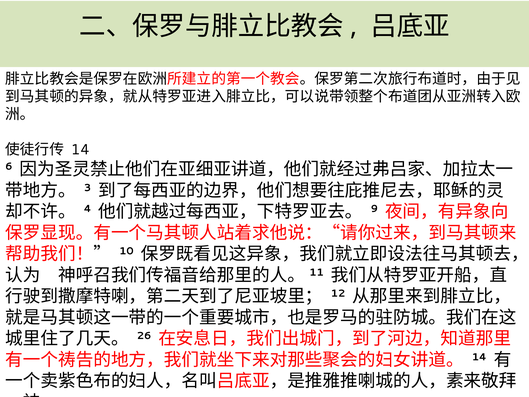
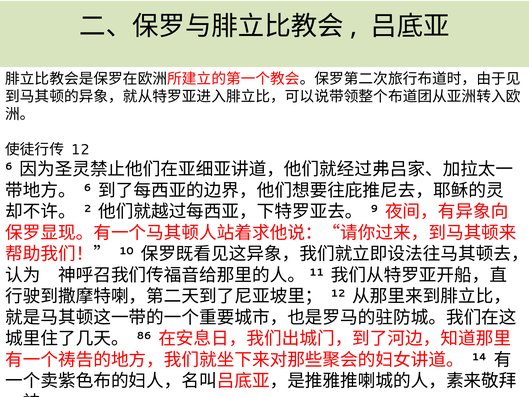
14 at (80, 150): 14 -> 12
3 at (87, 188): 3 -> 6
4: 4 -> 2
26: 26 -> 86
